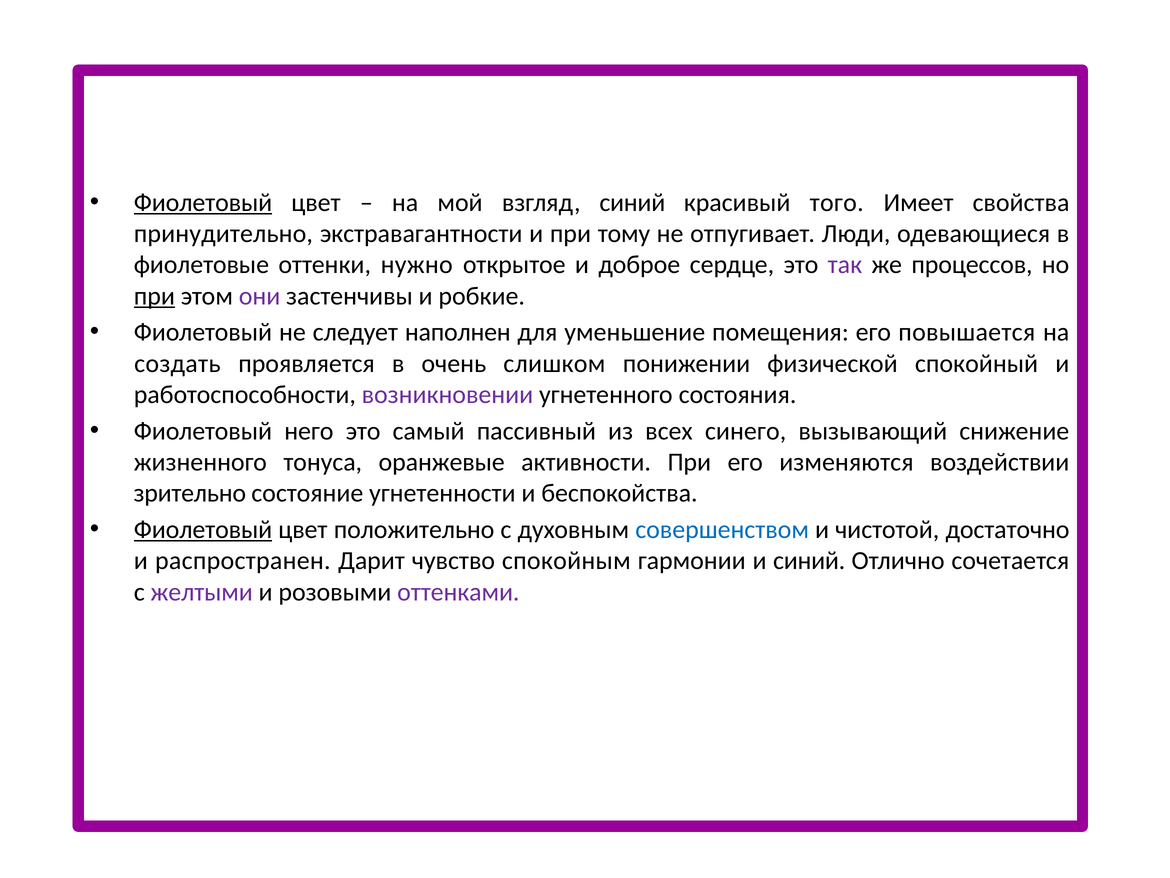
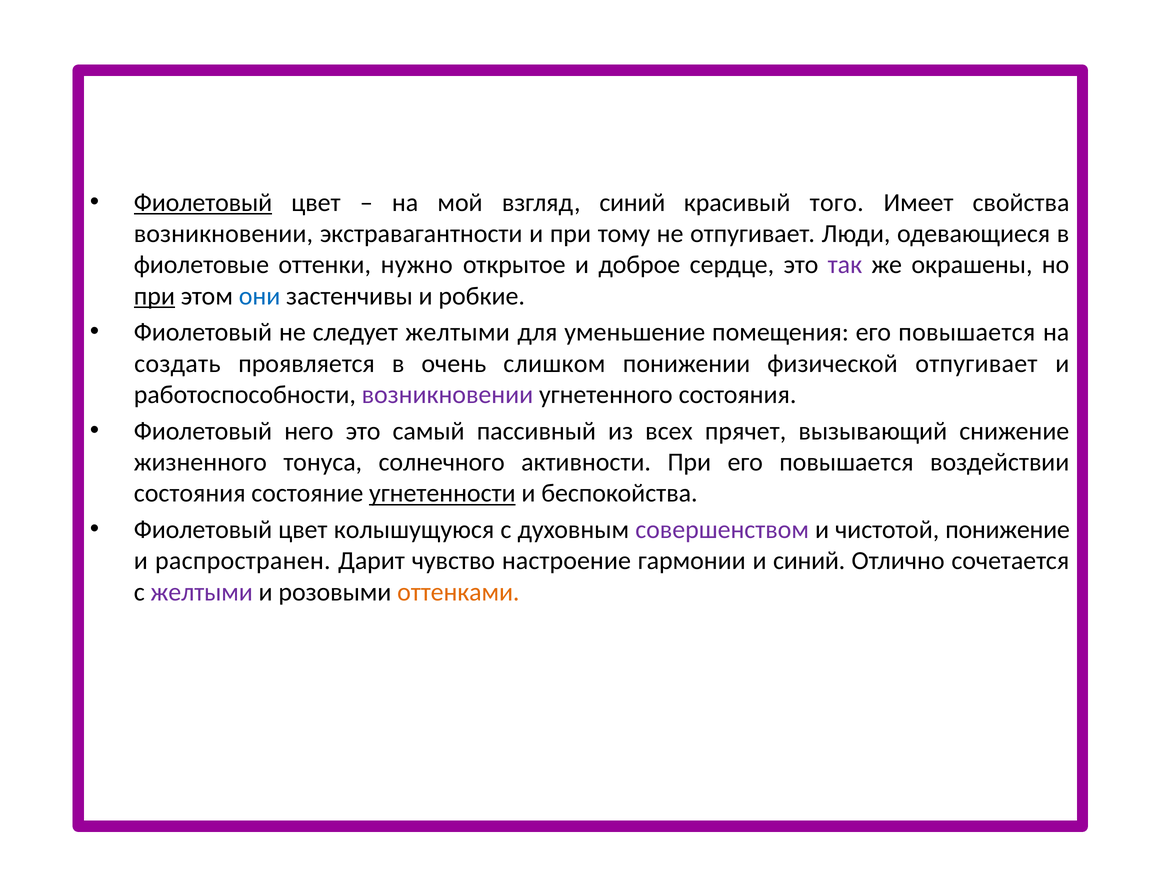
принудительно at (223, 234): принудительно -> возникновении
процессов: процессов -> окрашены
они colour: purple -> blue
следует наполнен: наполнен -> желтыми
физической спокойный: спокойный -> отпугивает
синего: синего -> прячет
оранжевые: оранжевые -> солнечного
При его изменяются: изменяются -> повышается
зрительно at (190, 493): зрительно -> состояния
угнетенности underline: none -> present
Фиолетовый at (203, 529) underline: present -> none
положительно: положительно -> колышущуюся
совершенством colour: blue -> purple
достаточно: достаточно -> понижение
спокойным: спокойным -> настроение
оттенками colour: purple -> orange
